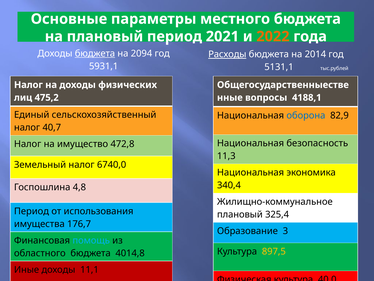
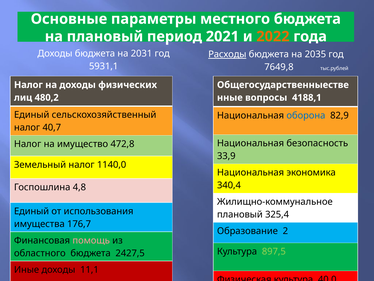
бюджета at (95, 53) underline: present -> none
2094: 2094 -> 2031
2014: 2014 -> 2035
5131,1: 5131,1 -> 7649,8
475,2: 475,2 -> 480,2
11,3: 11,3 -> 33,9
6740,0: 6740,0 -> 1140,0
Период at (31, 211): Период -> Единый
3: 3 -> 2
помощь colour: light blue -> pink
897,5 colour: yellow -> light green
4014,8: 4014,8 -> 2427,5
